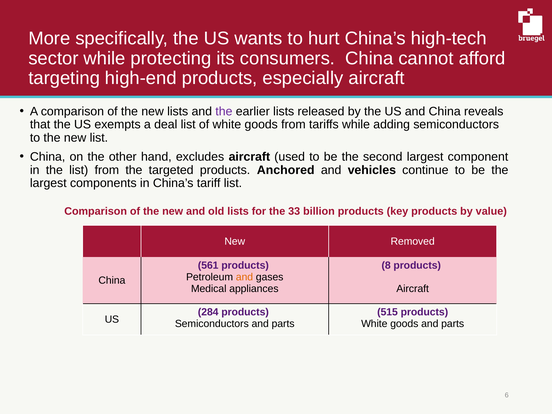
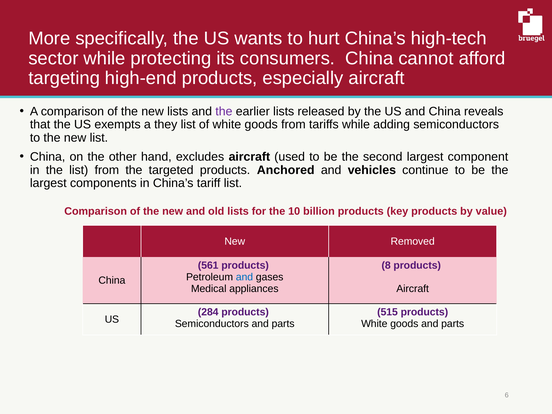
deal: deal -> they
33: 33 -> 10
and at (244, 277) colour: orange -> blue
